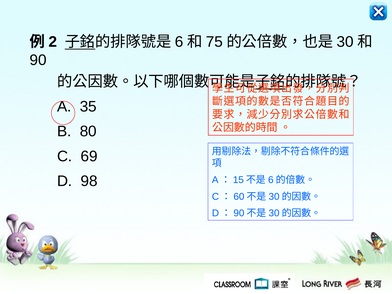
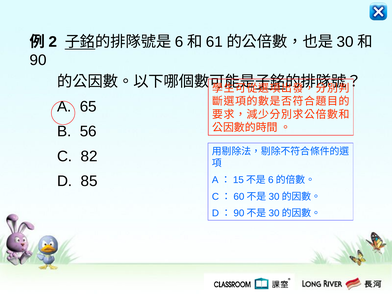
75: 75 -> 61
35: 35 -> 65
80: 80 -> 56
69: 69 -> 82
98: 98 -> 85
